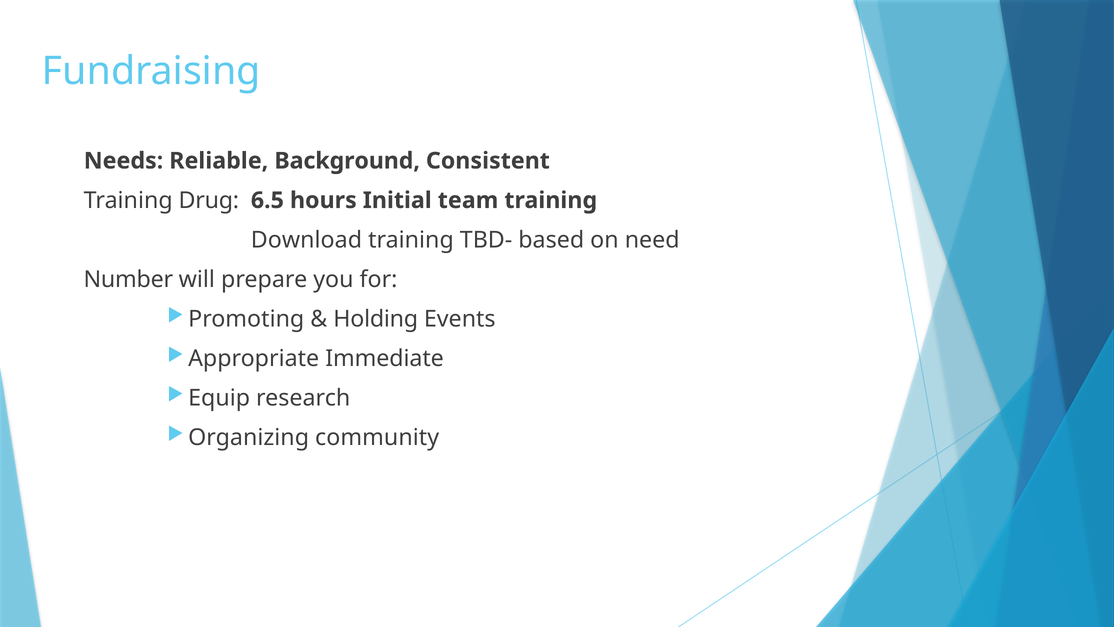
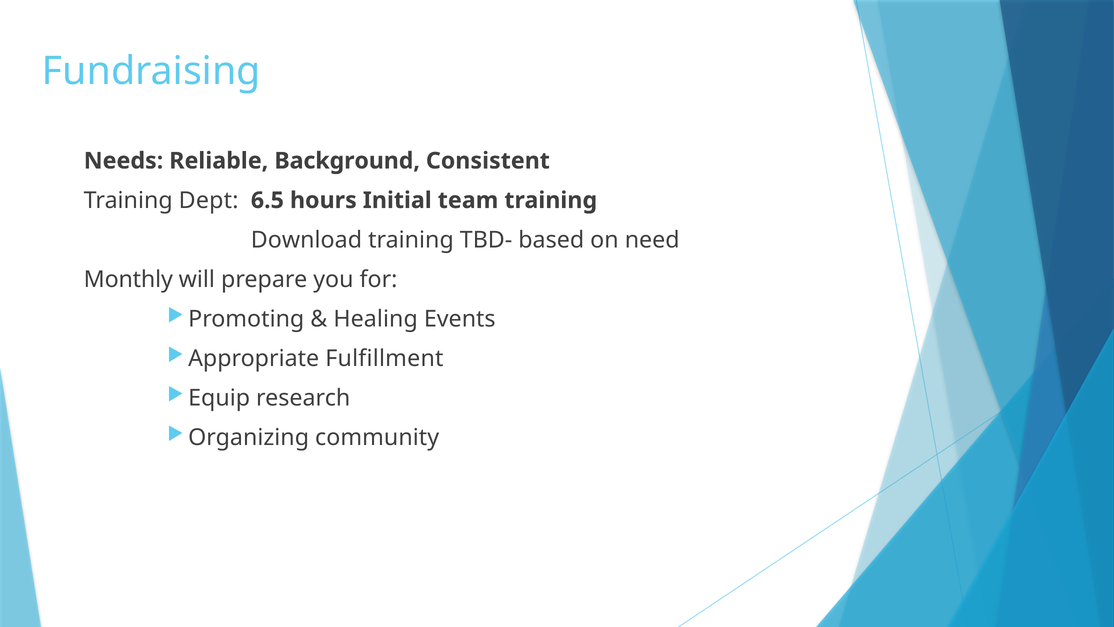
Drug: Drug -> Dept
Number: Number -> Monthly
Holding: Holding -> Healing
Immediate: Immediate -> Fulfillment
